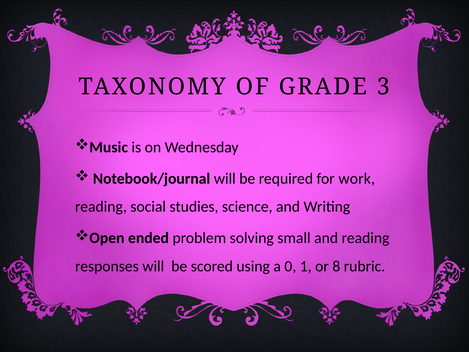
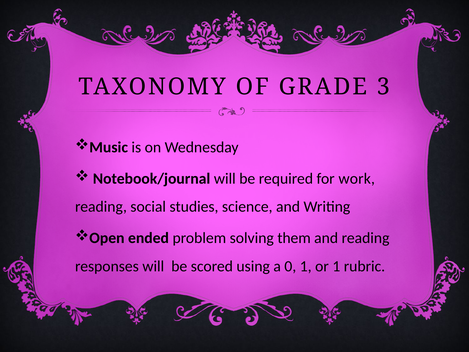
small: small -> them
or 8: 8 -> 1
